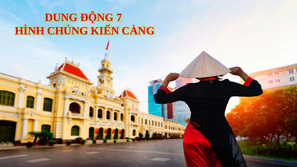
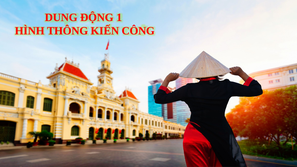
7: 7 -> 1
CHÚNG: CHÚNG -> THÔNG
CÀNG: CÀNG -> CÔNG
